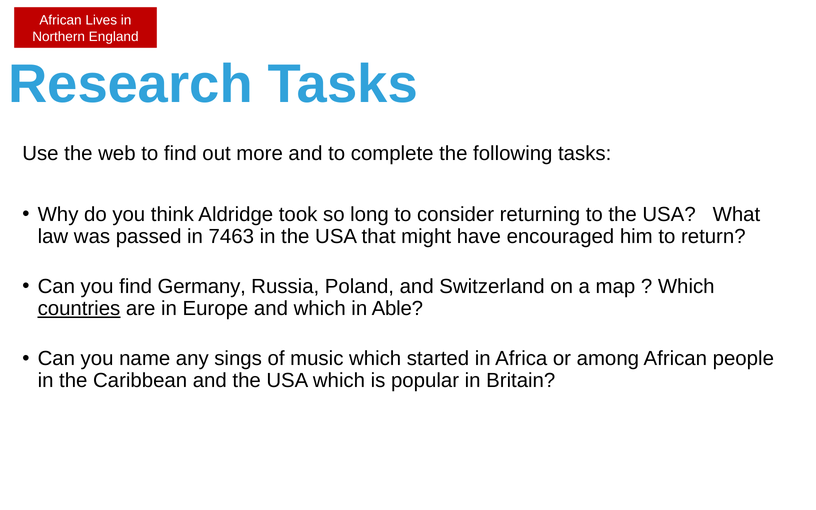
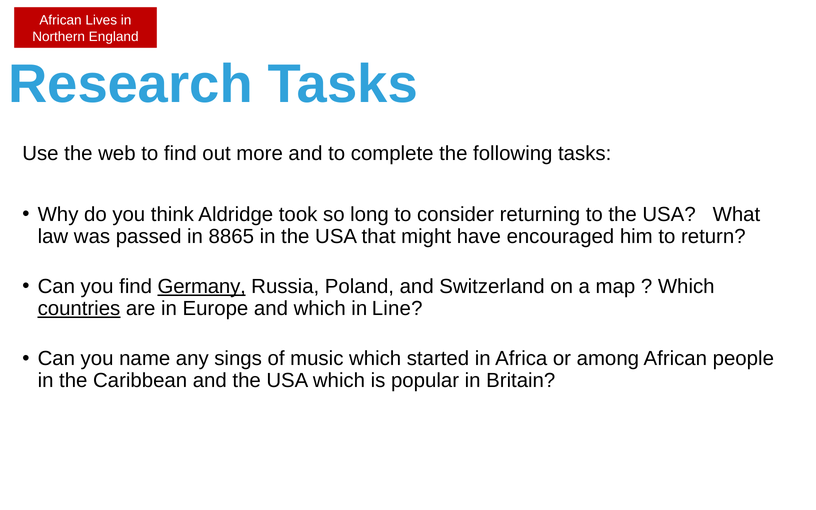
7463: 7463 -> 8865
Germany underline: none -> present
Able: Able -> Line
